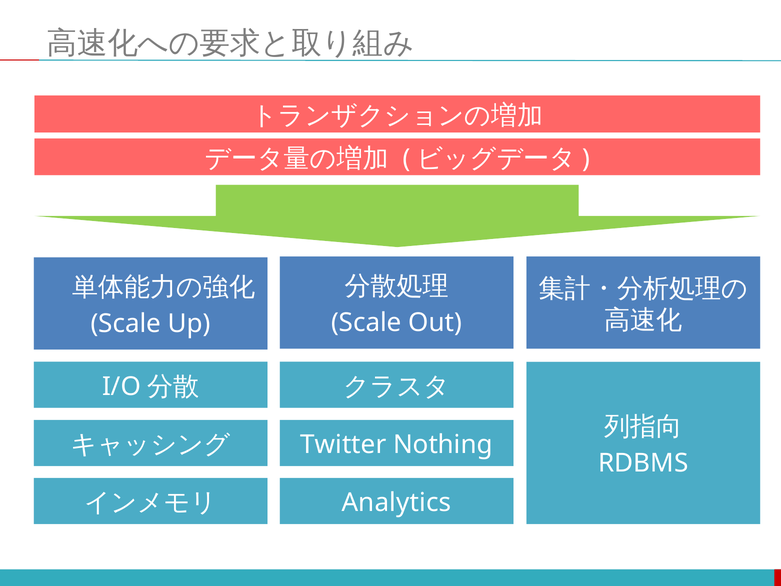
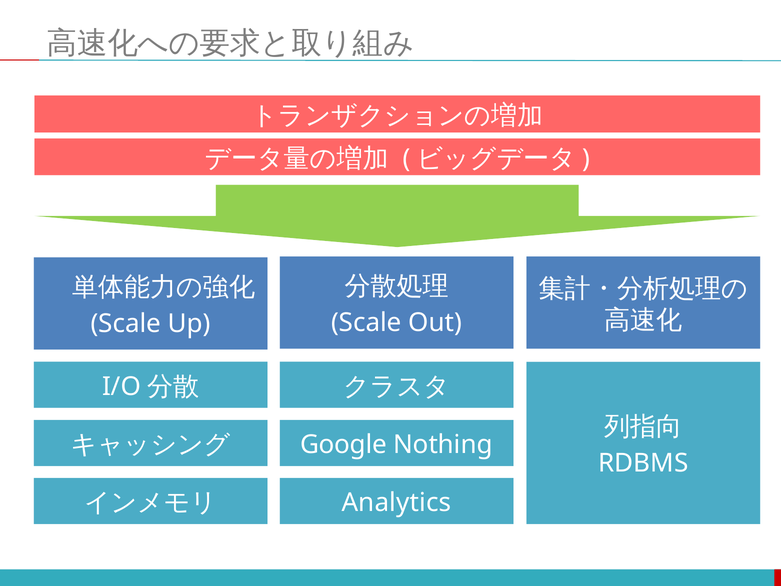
Twitter: Twitter -> Google
